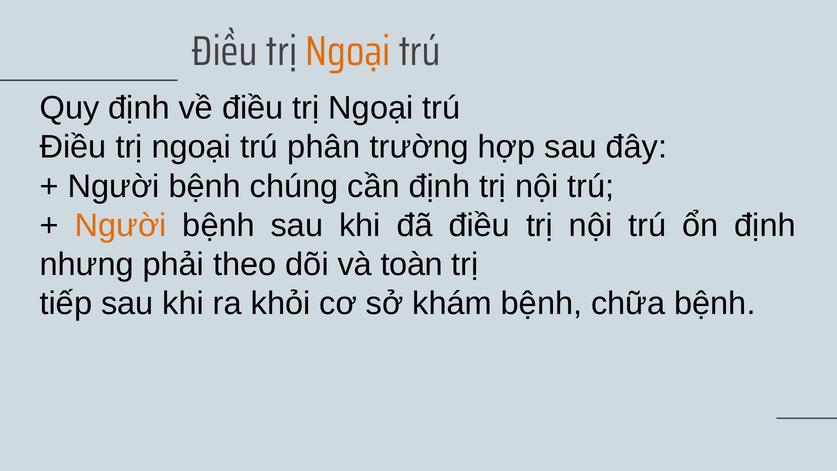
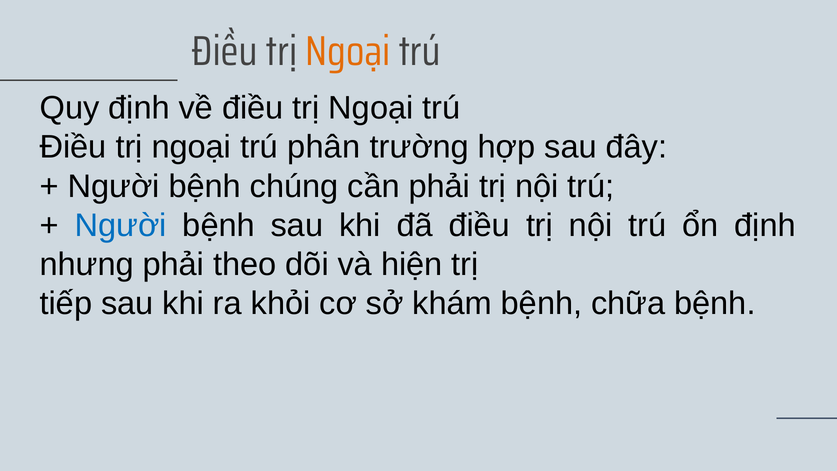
cần định: định -> phải
Người at (121, 225) colour: orange -> blue
toàn: toàn -> hiện
